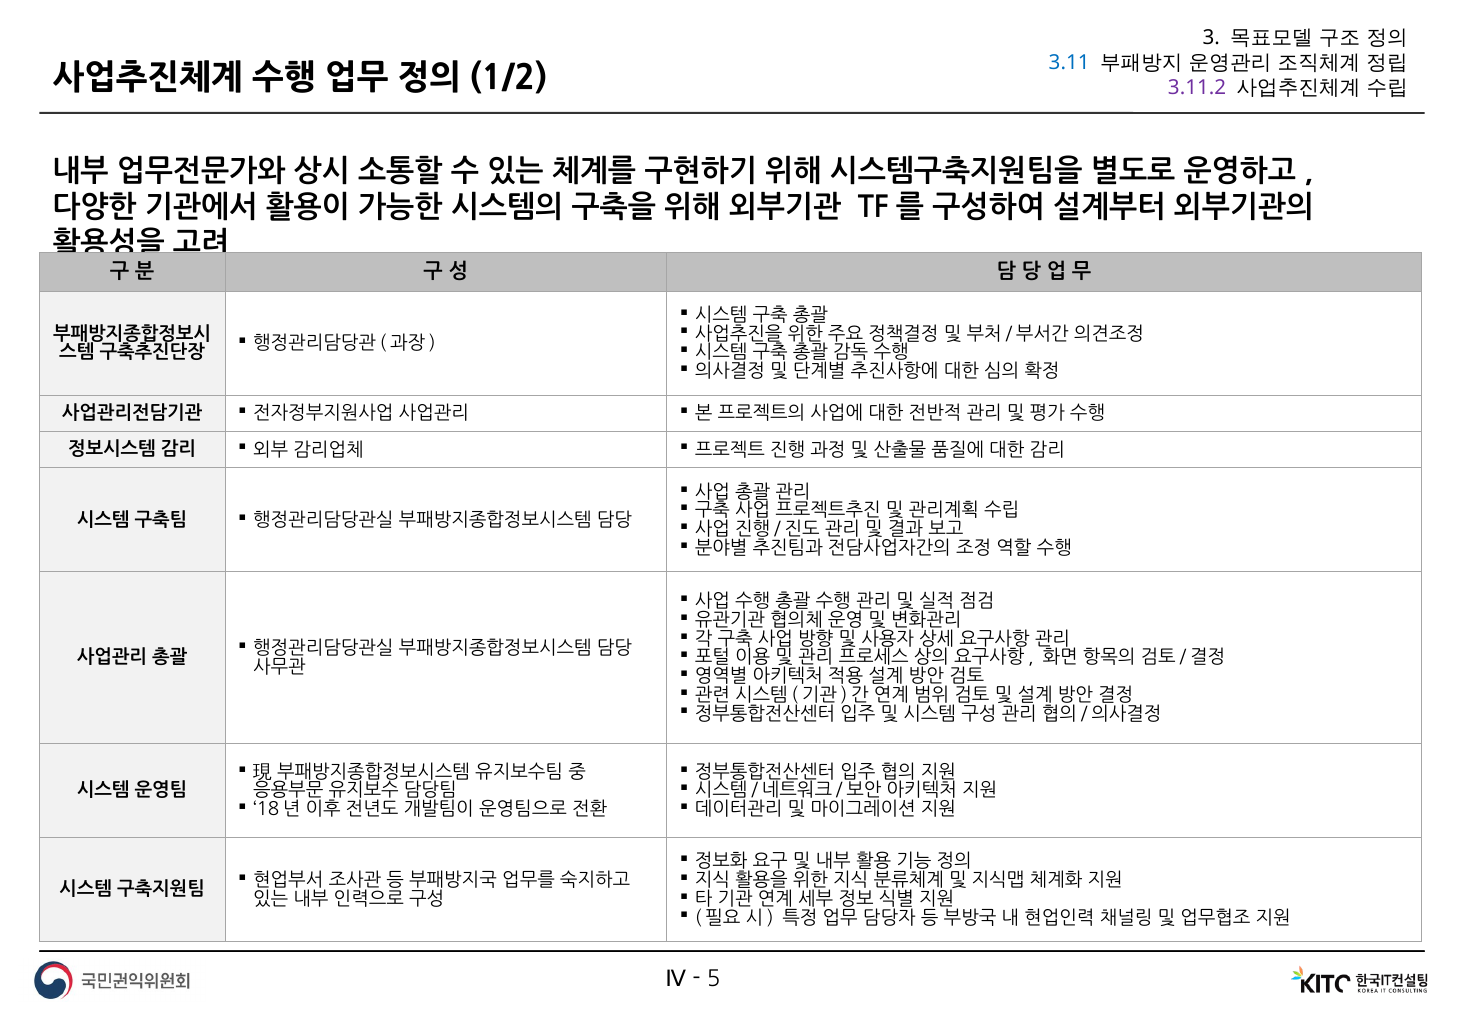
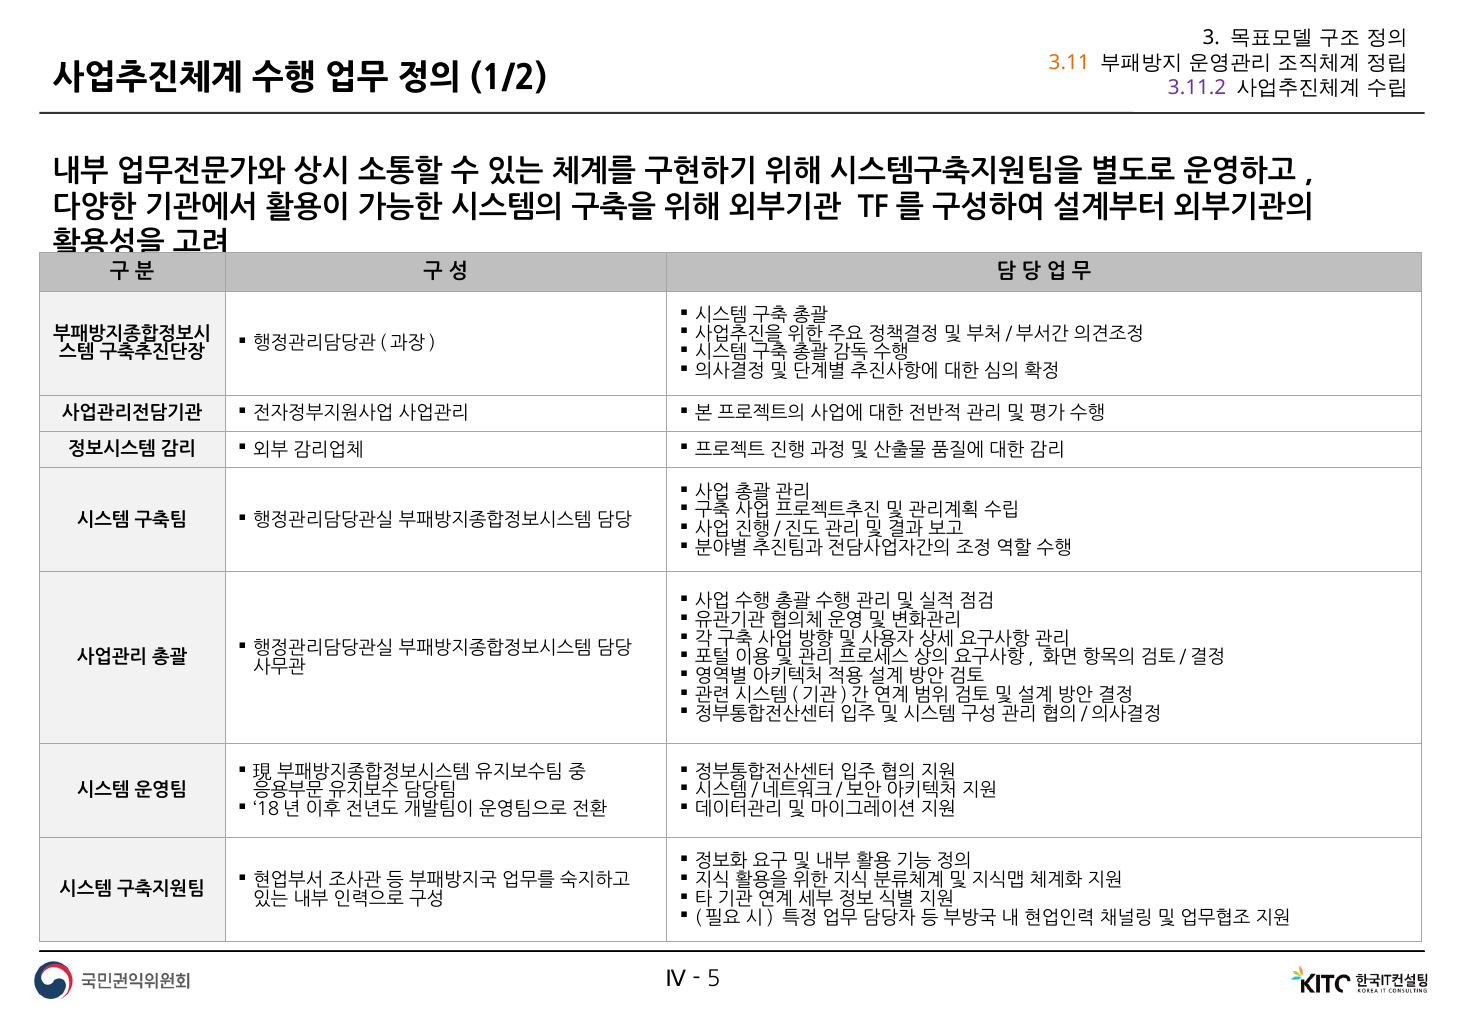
3.11 colour: blue -> orange
